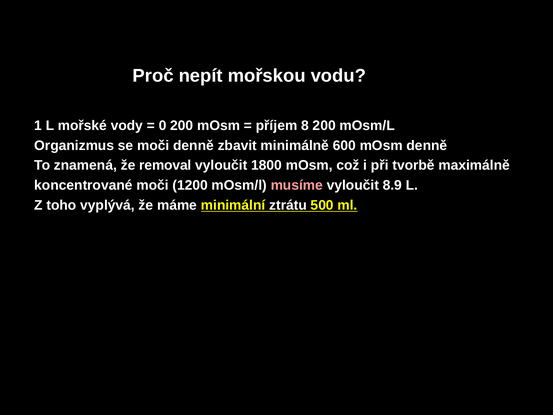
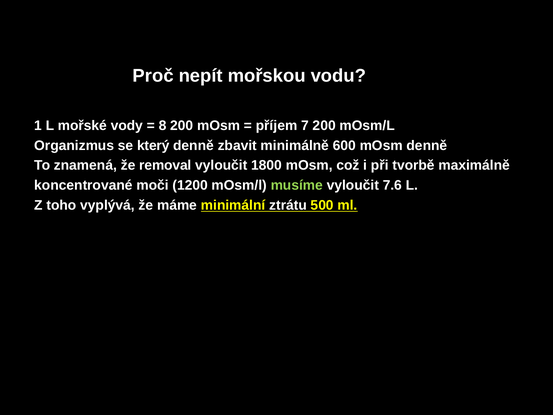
0: 0 -> 8
8: 8 -> 7
se moči: moči -> který
musíme colour: pink -> light green
8.9: 8.9 -> 7.6
